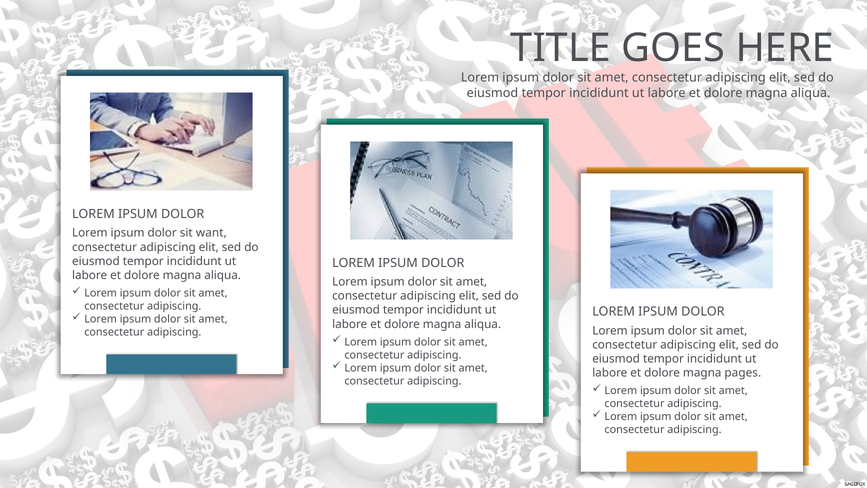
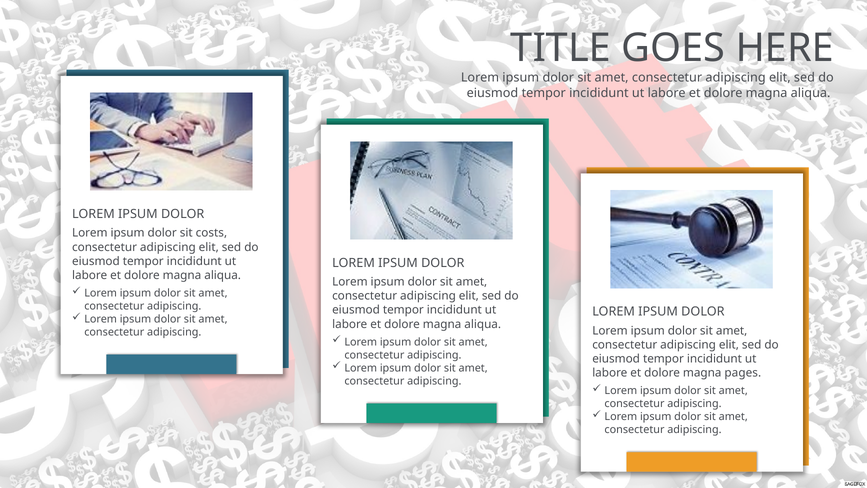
want: want -> costs
